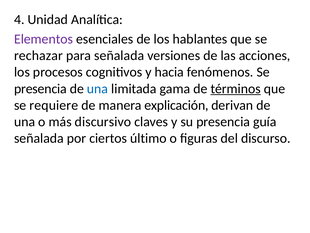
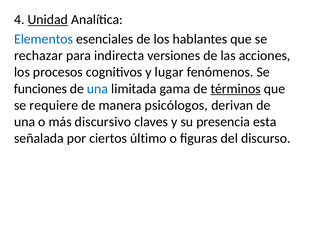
Unidad underline: none -> present
Elementos colour: purple -> blue
para señalada: señalada -> indirecta
hacia: hacia -> lugar
presencia at (40, 89): presencia -> funciones
explicación: explicación -> psicólogos
guía: guía -> esta
